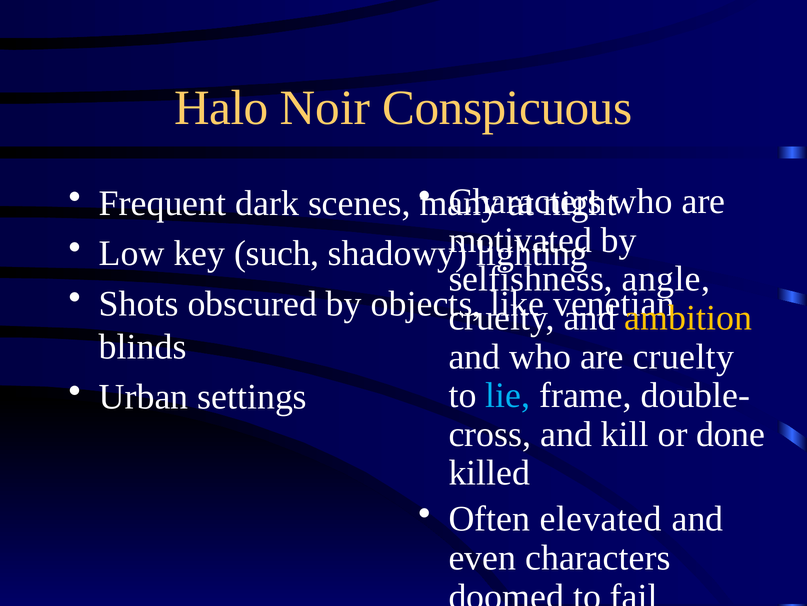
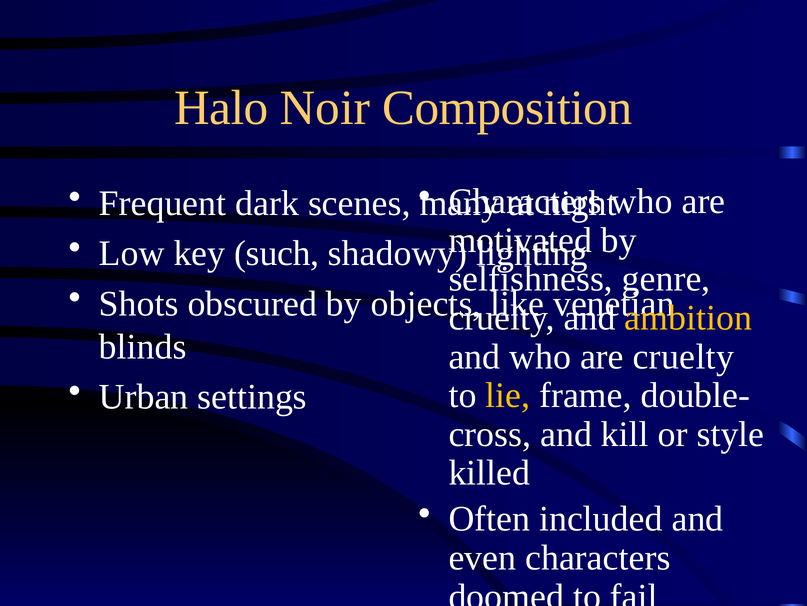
Conspicuous: Conspicuous -> Composition
angle: angle -> genre
lie colour: light blue -> yellow
done: done -> style
elevated: elevated -> included
